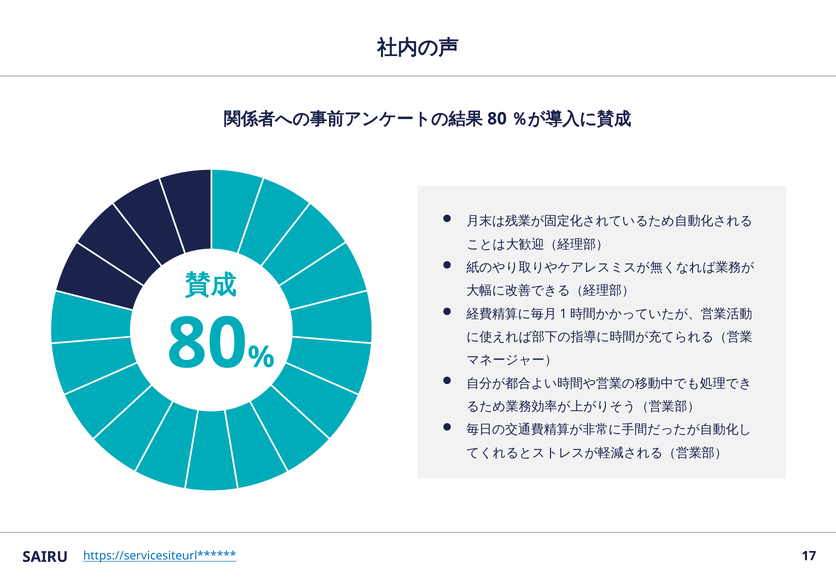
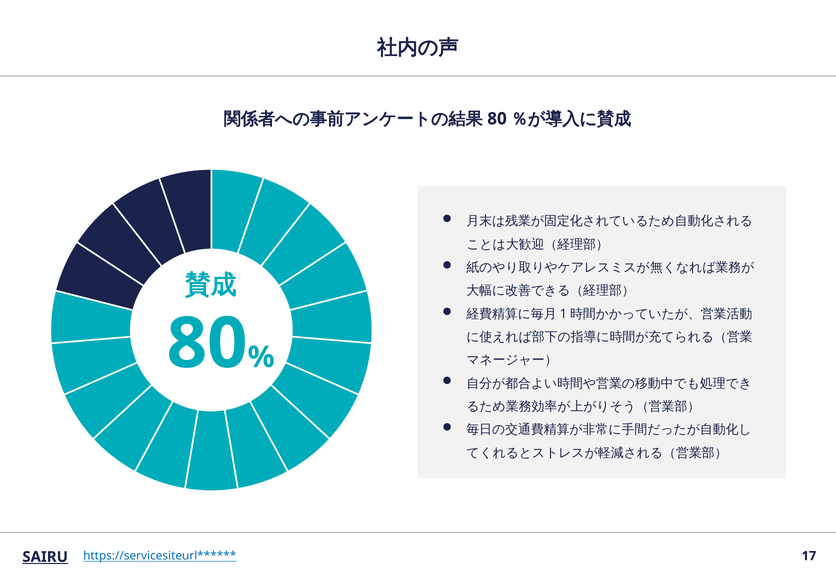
SAIRU underline: none -> present
